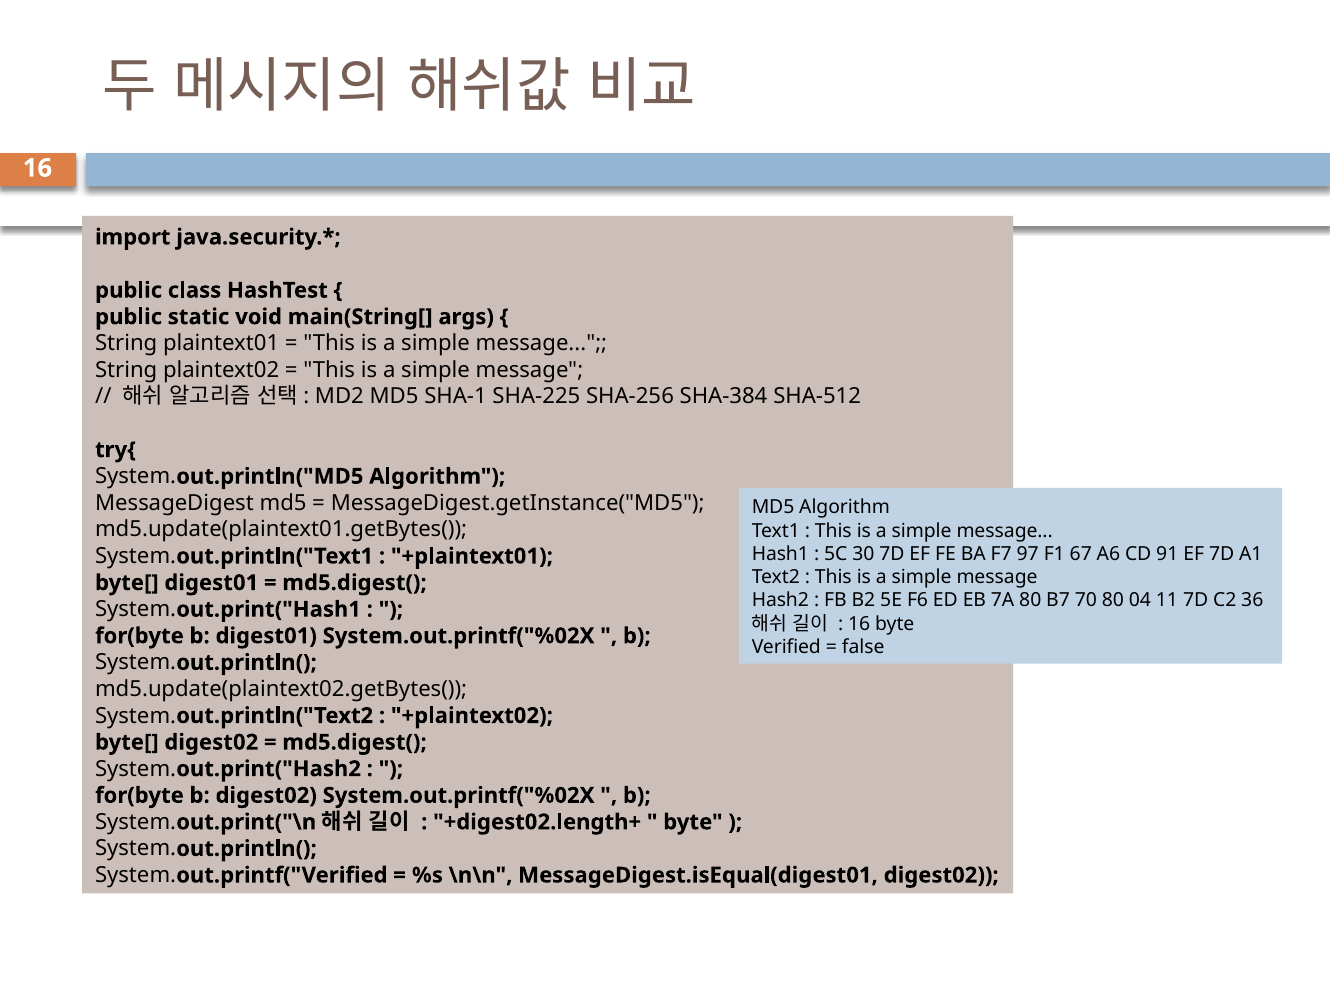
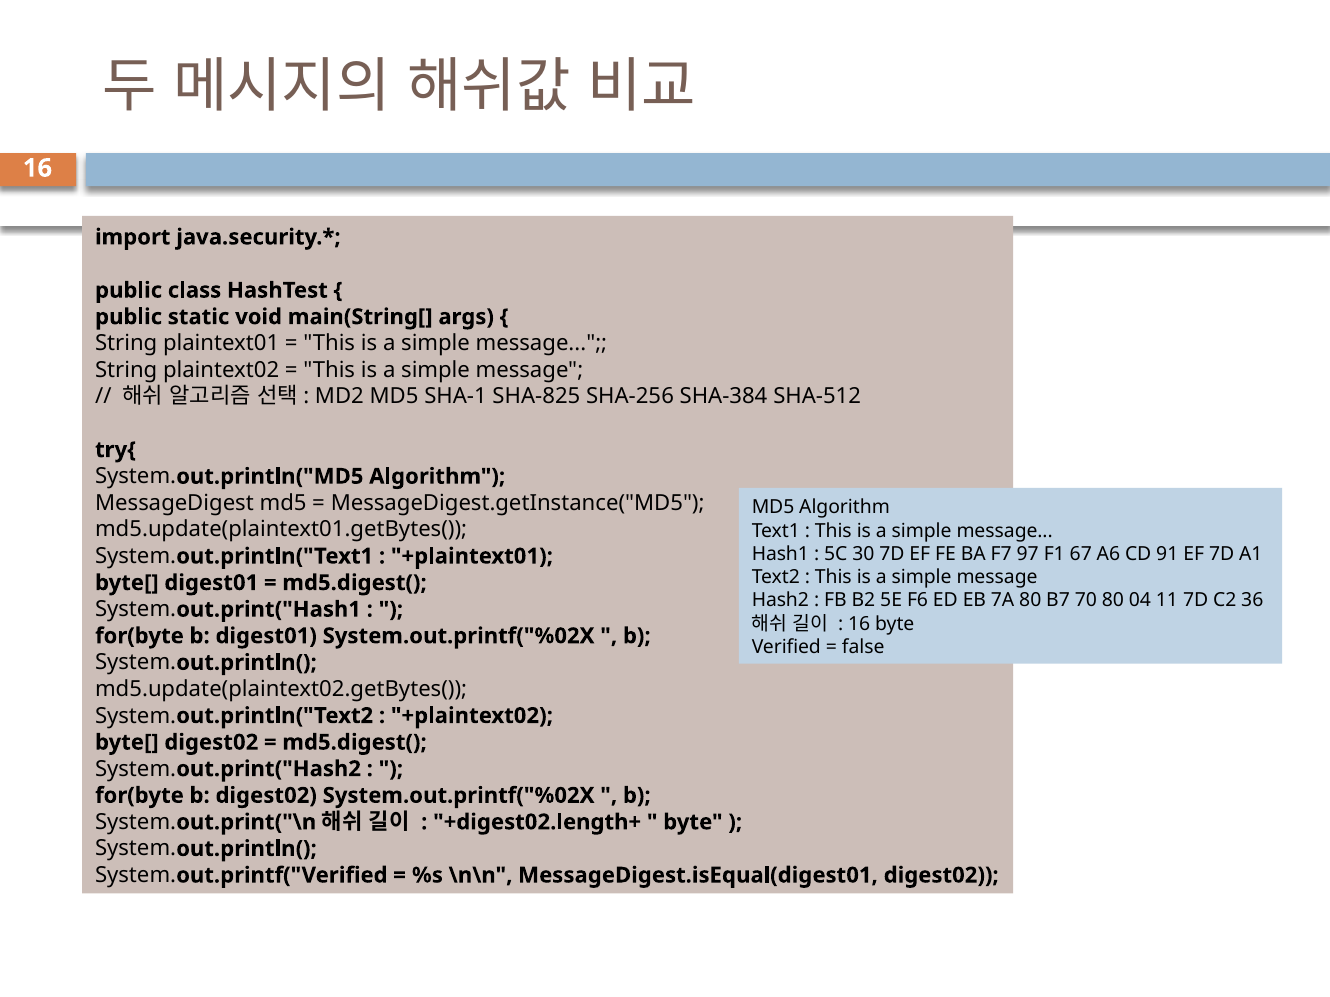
SHA-225: SHA-225 -> SHA-825
